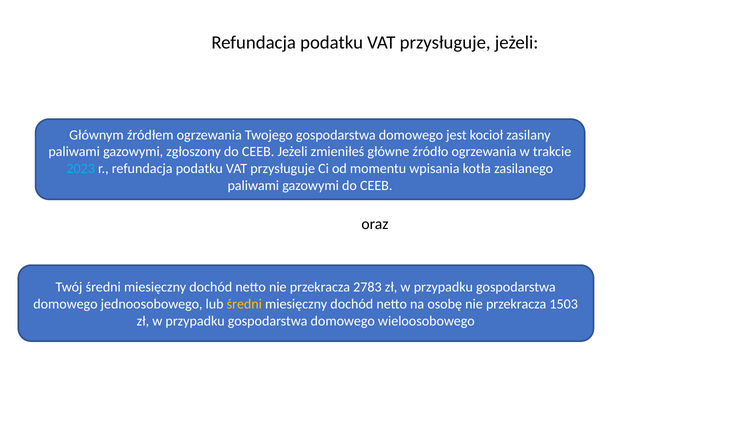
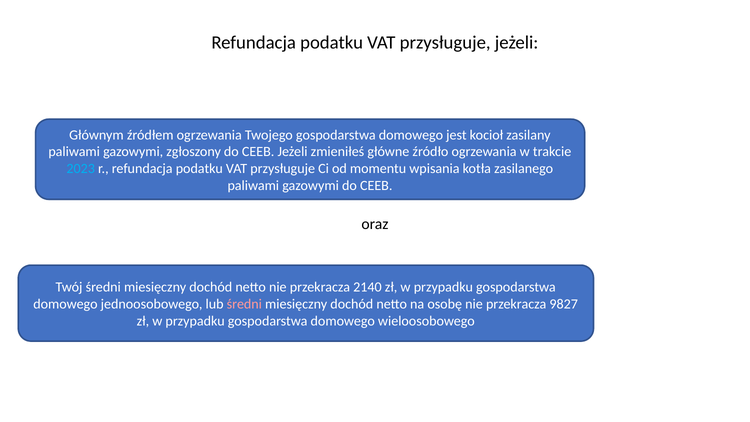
2783: 2783 -> 2140
średni at (244, 304) colour: yellow -> pink
1503: 1503 -> 9827
